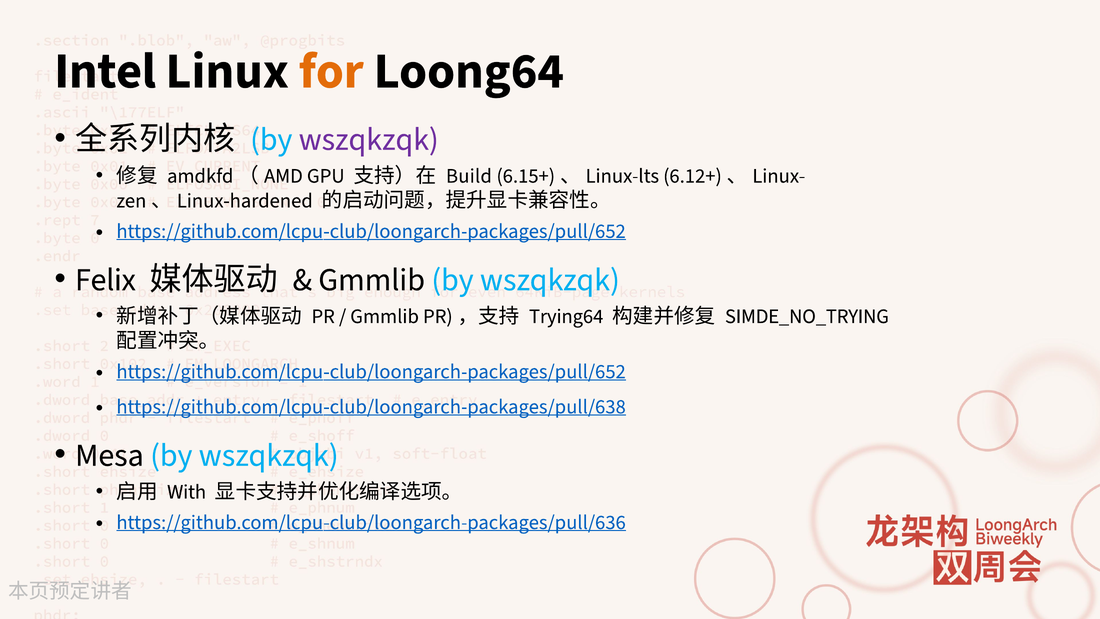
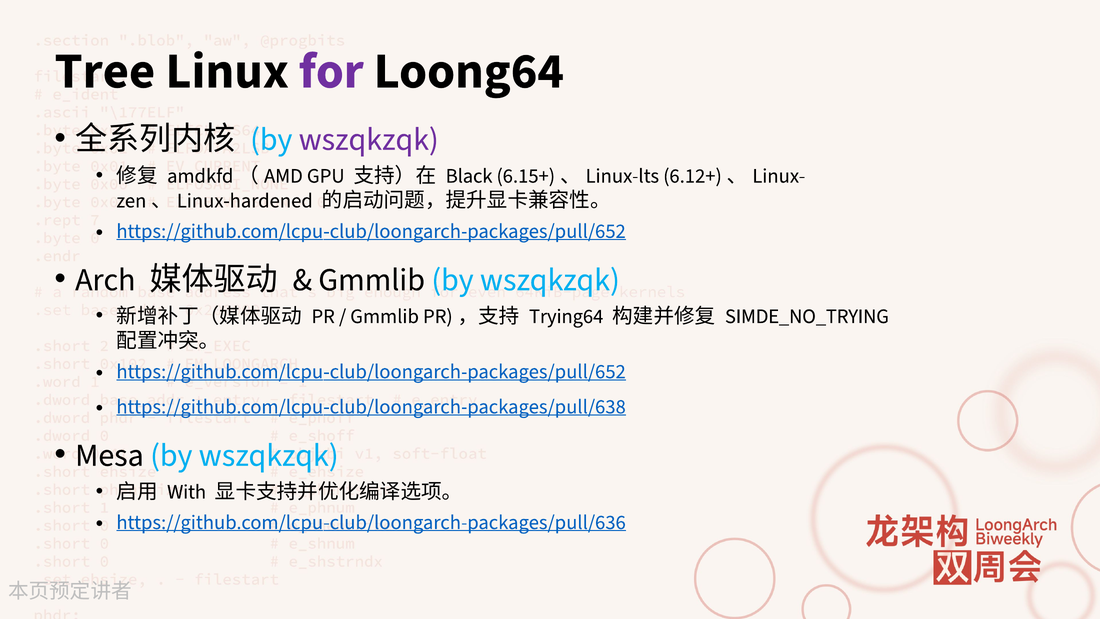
Intel: Intel -> Tree
for colour: orange -> purple
Build: Build -> Black
Felix: Felix -> Arch
